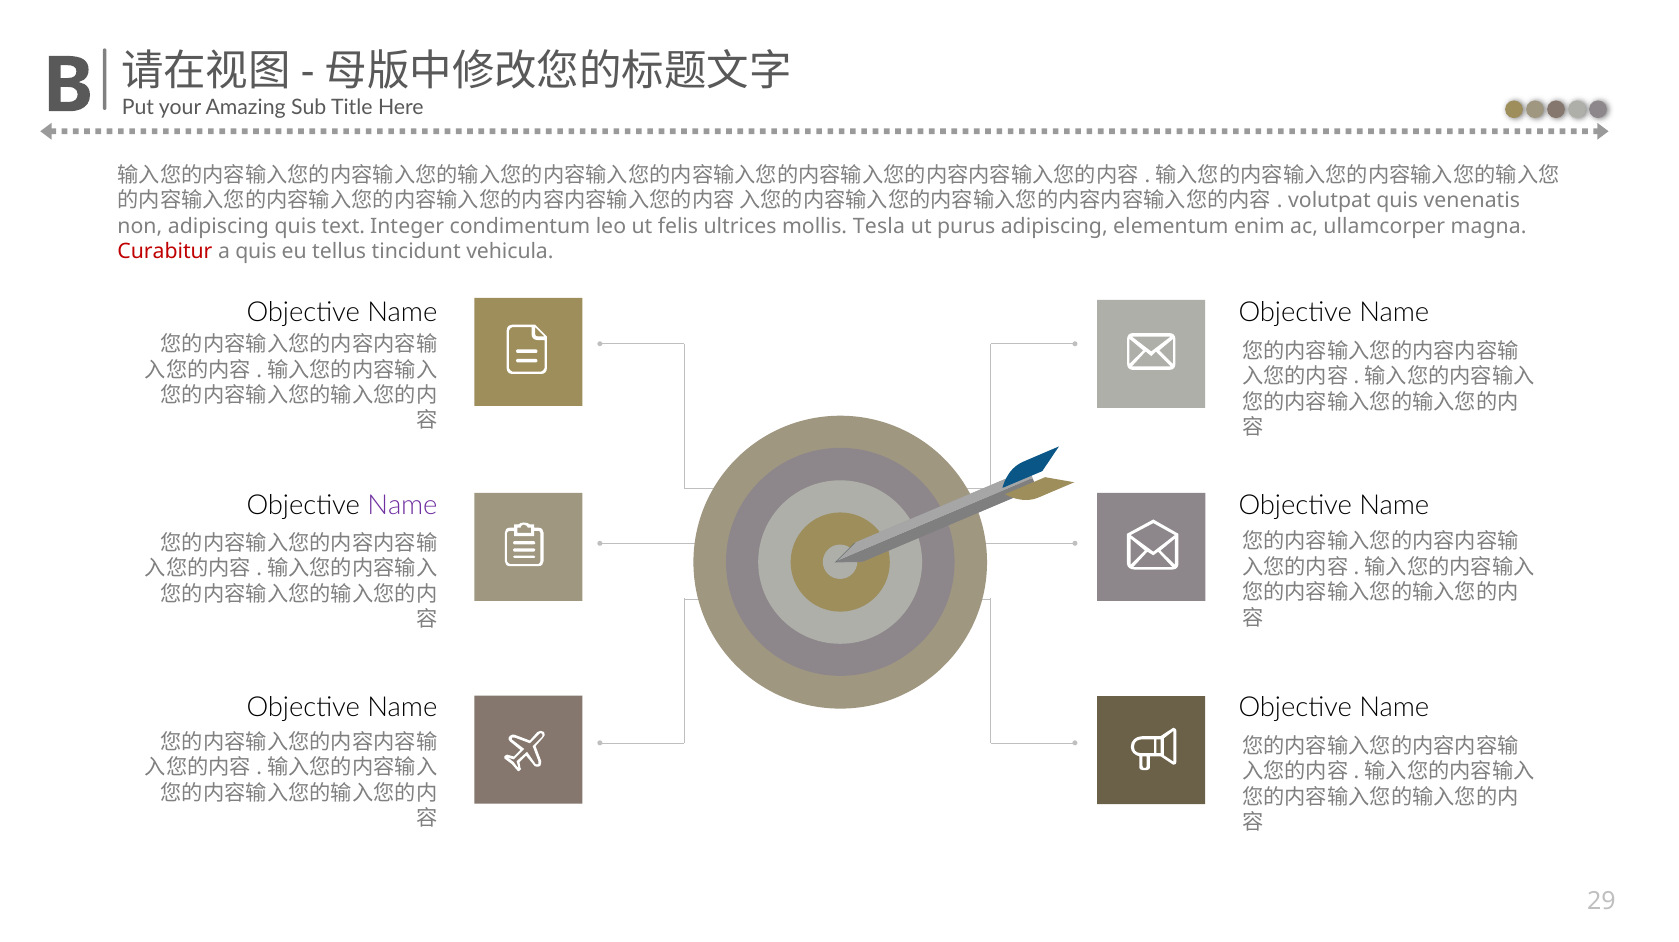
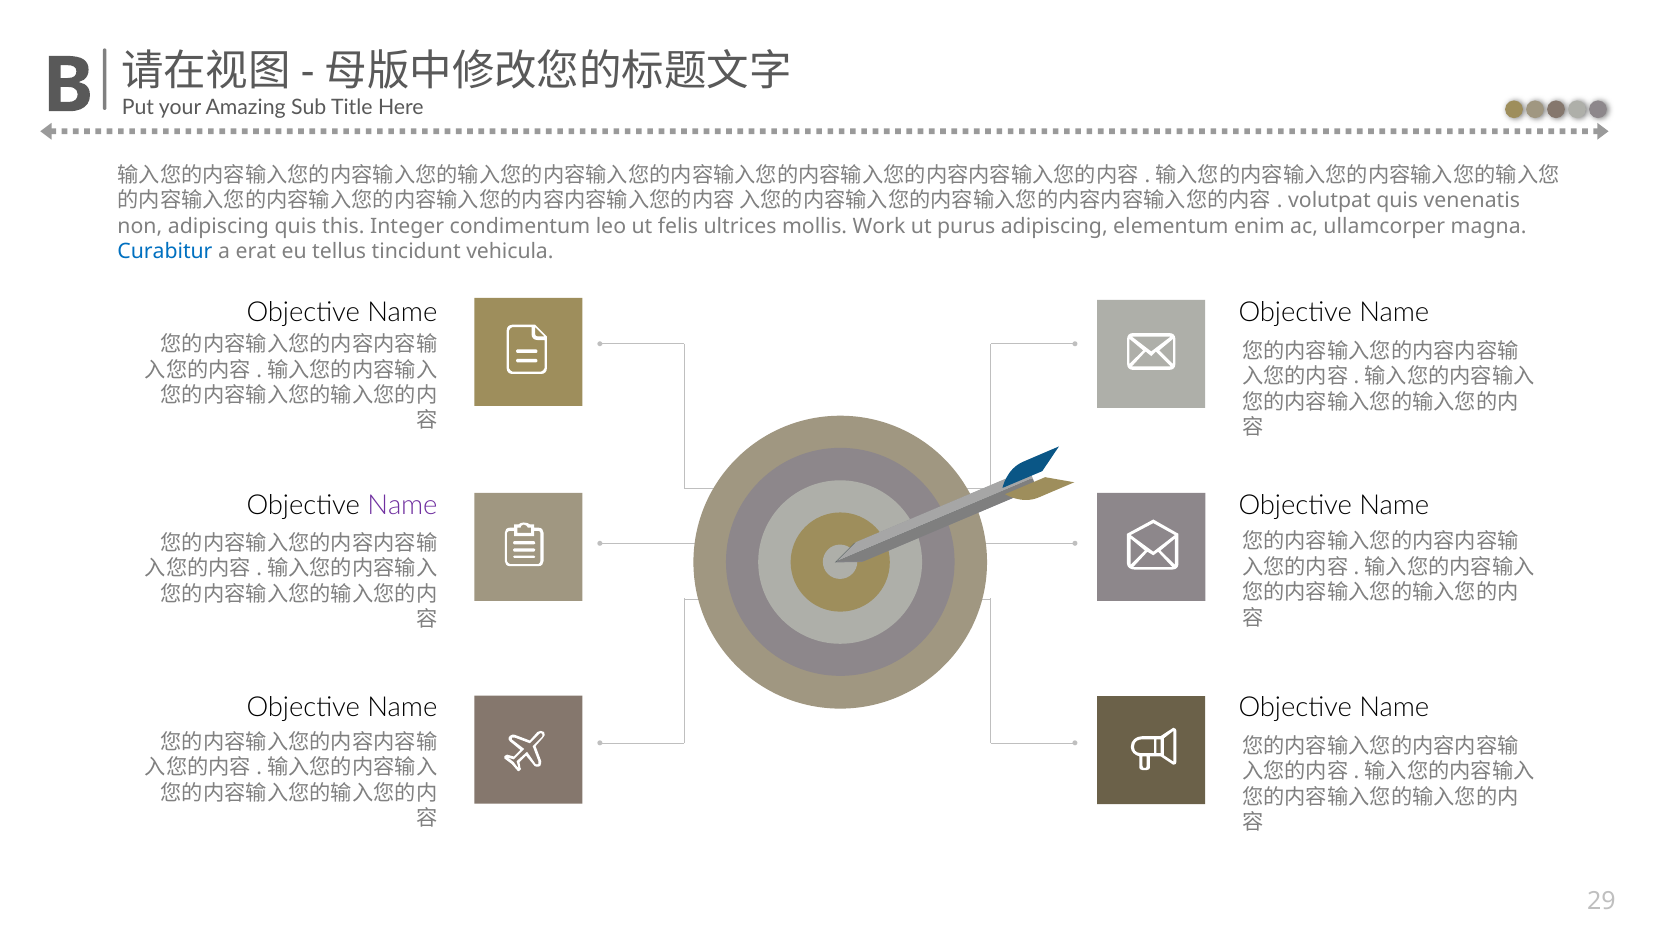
text: text -> this
Tesla: Tesla -> Work
Curabitur colour: red -> blue
a quis: quis -> erat
